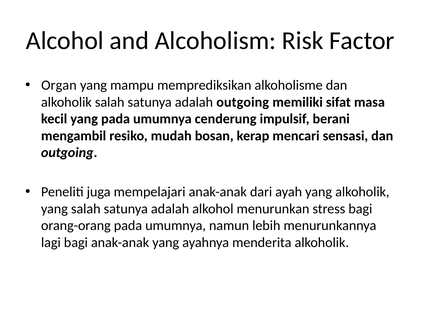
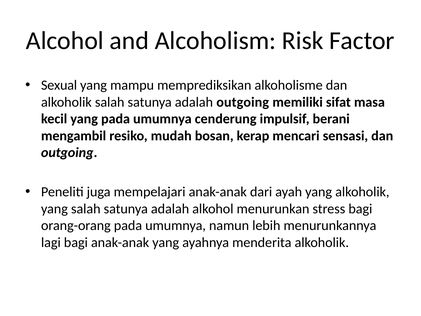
Organ: Organ -> Sexual
